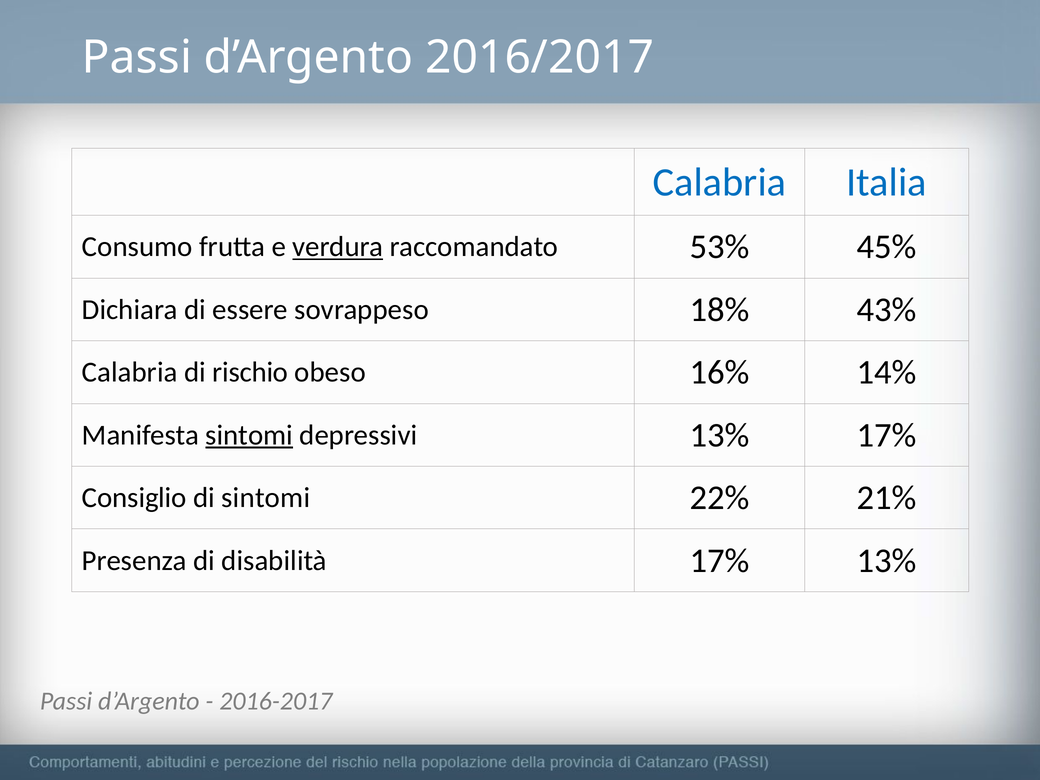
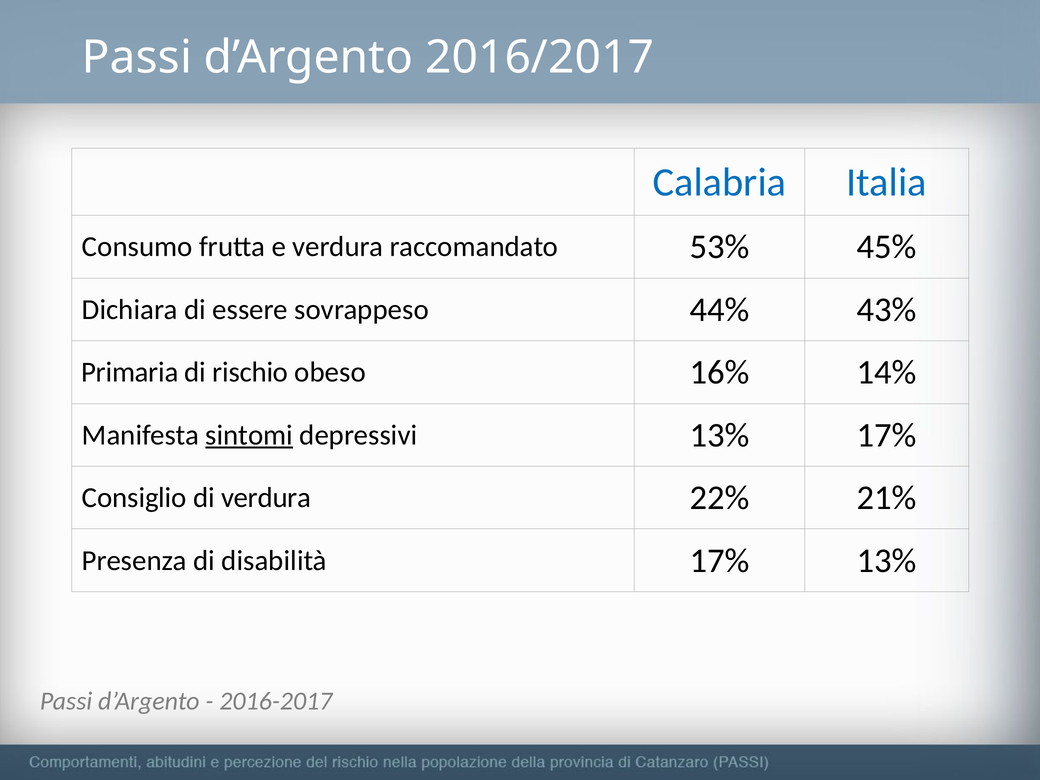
verdura at (338, 247) underline: present -> none
18%: 18% -> 44%
Calabria at (130, 372): Calabria -> Primaria
di sintomi: sintomi -> verdura
